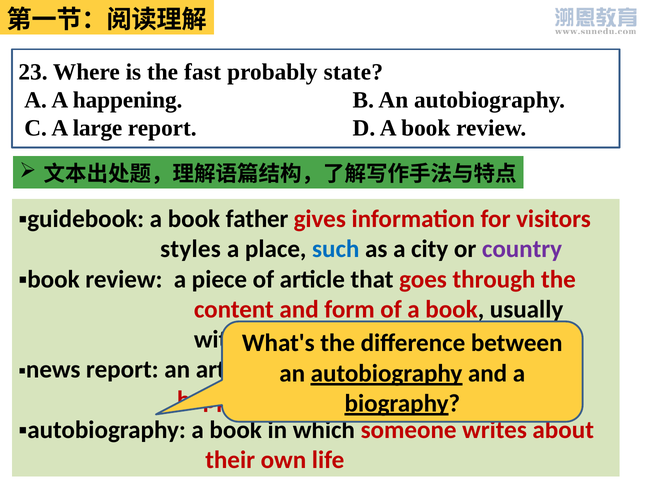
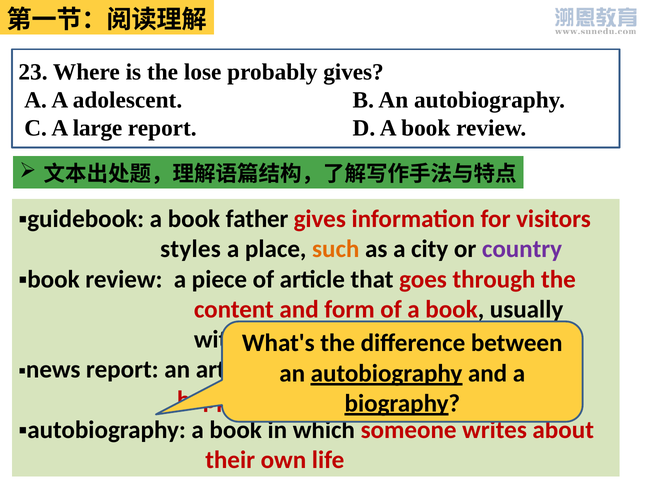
fast: fast -> lose
probably state: state -> gives
happening: happening -> adolescent
such colour: blue -> orange
